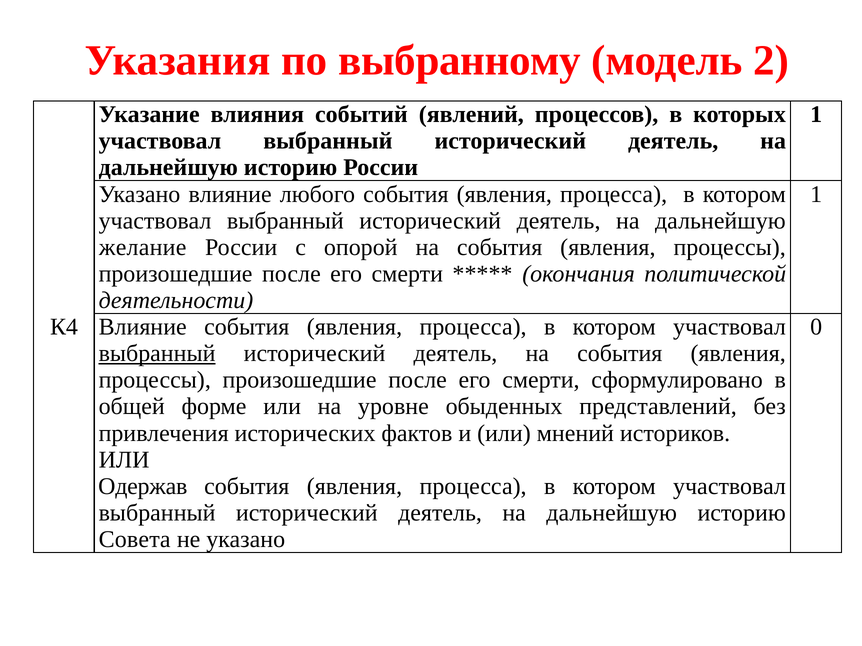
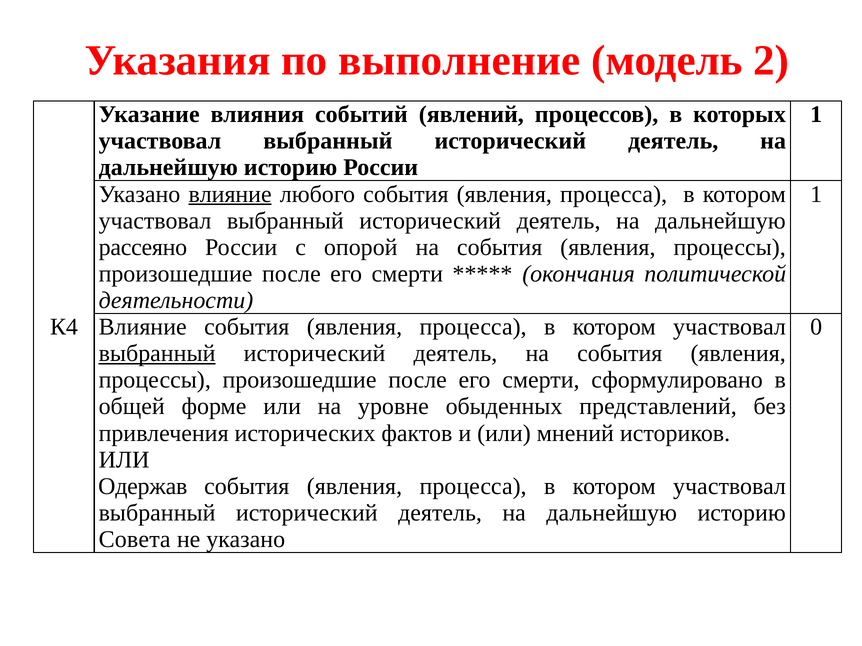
выбранному: выбранному -> выполнение
влияние at (230, 194) underline: none -> present
желание: желание -> рассеяно
